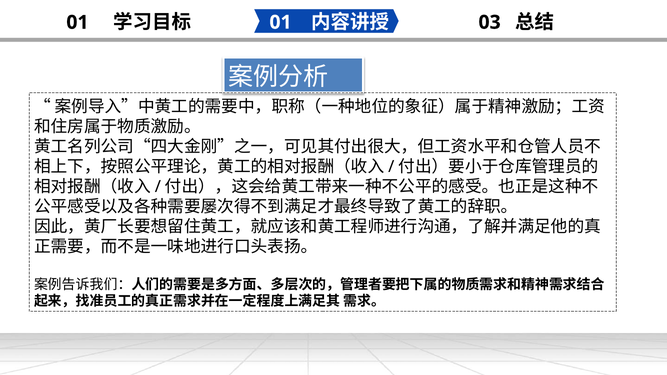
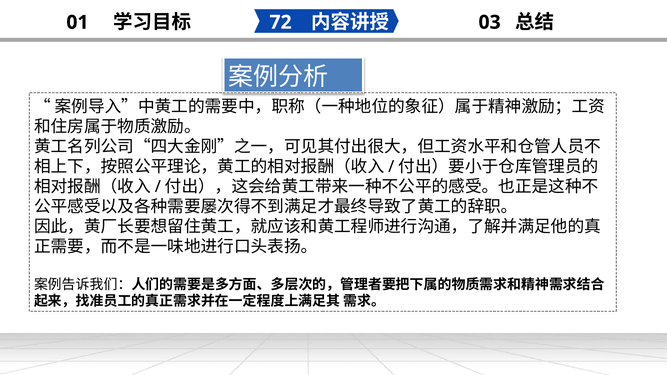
01 at (281, 22): 01 -> 72
